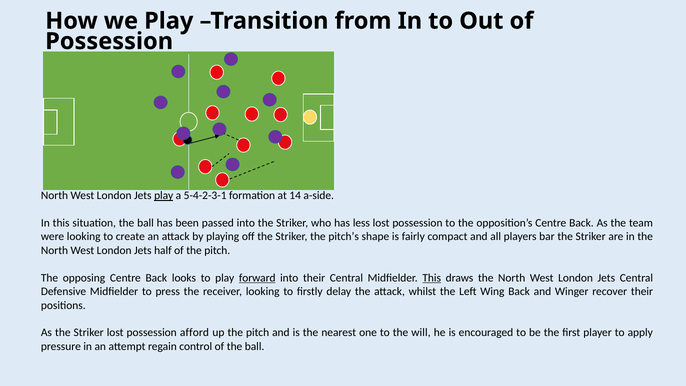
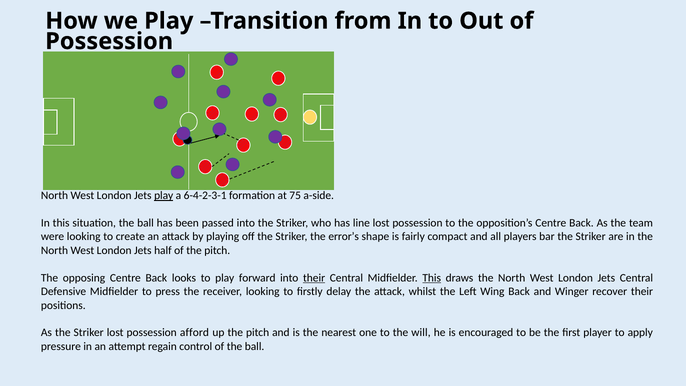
5-4-2-3-1: 5-4-2-3-1 -> 6-4-2-3-1
14: 14 -> 75
less: less -> line
pitch’s: pitch’s -> error’s
forward underline: present -> none
their at (314, 278) underline: none -> present
